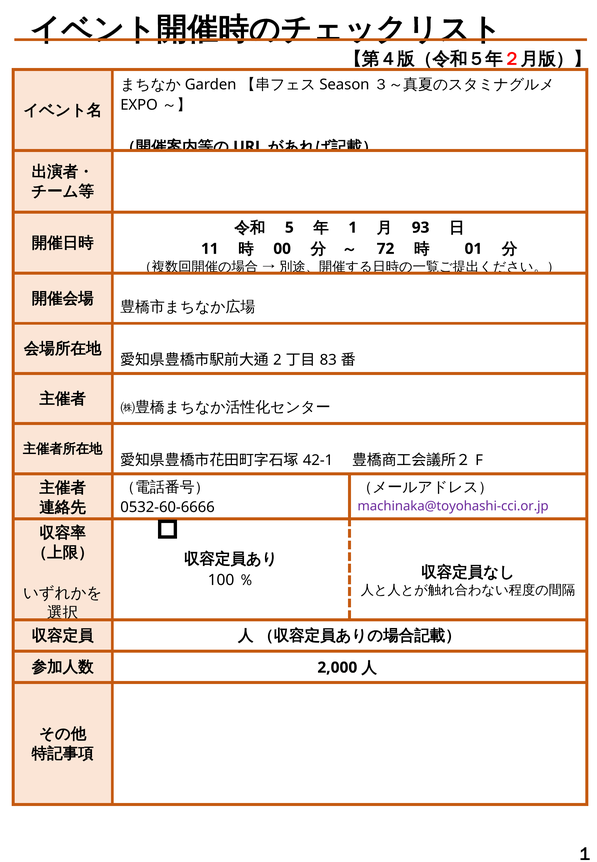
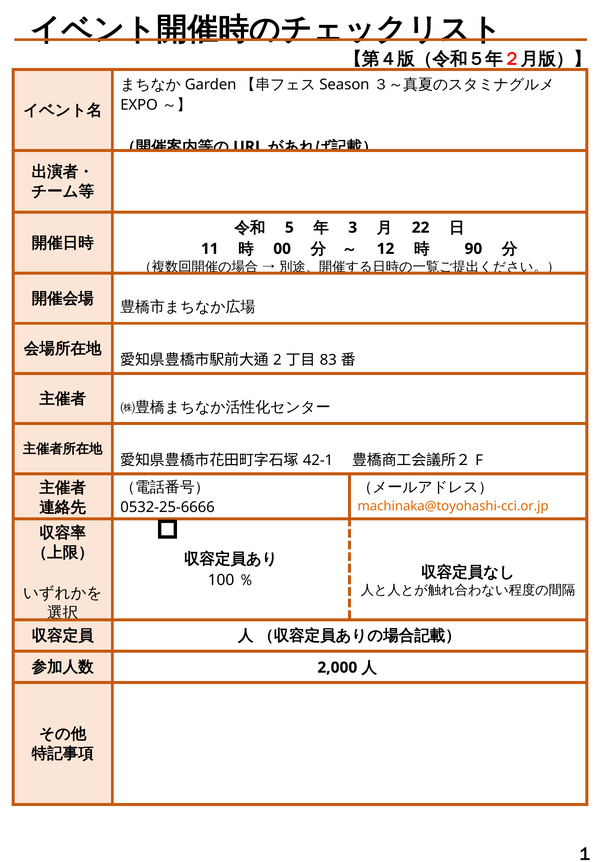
1: 1 -> 3
93: 93 -> 22
72: 72 -> 12
01: 01 -> 90
machinaka@toyohashi-cci.or.jp colour: purple -> orange
0532-60-6666: 0532-60-6666 -> 0532-25-6666
